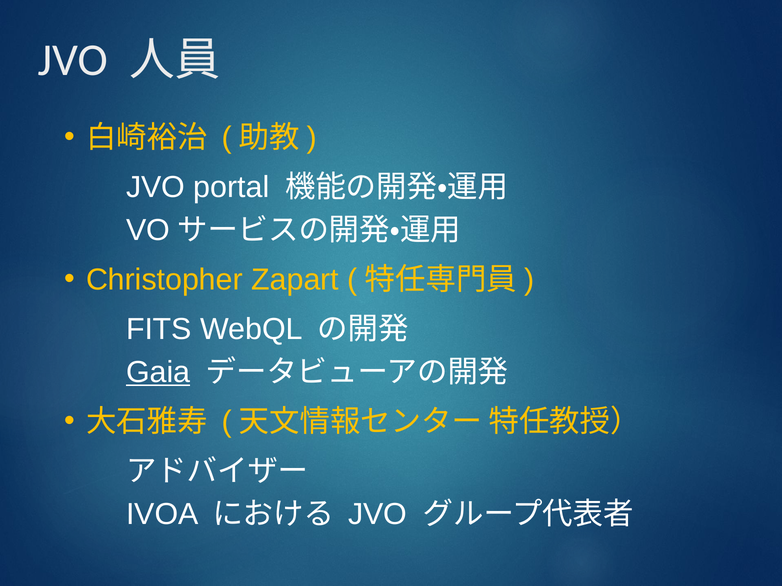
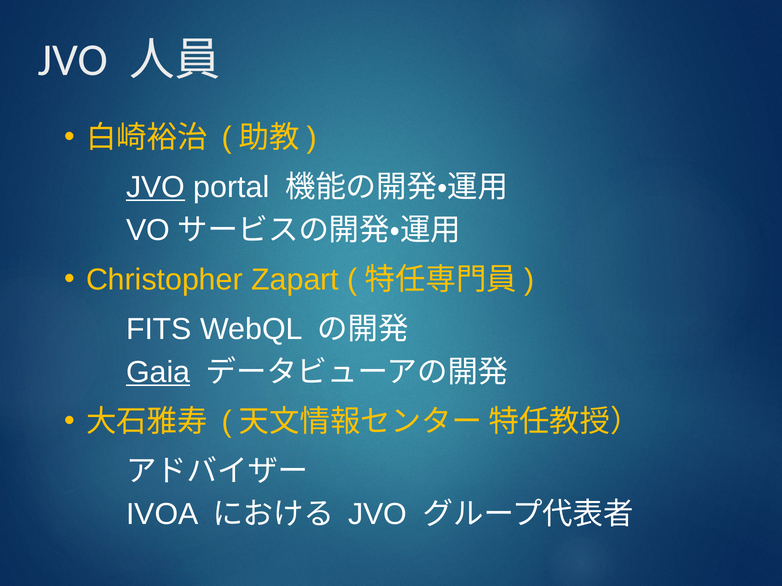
JVO at (156, 187) underline: none -> present
